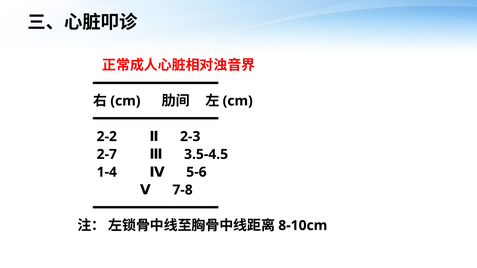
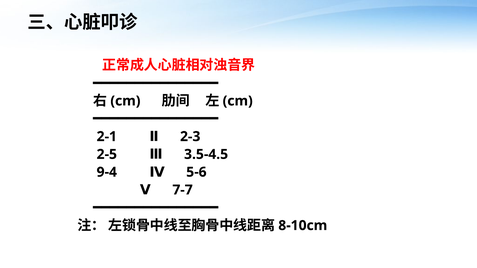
2-2: 2-2 -> 2-1
2-7: 2-7 -> 2-5
1-4: 1-4 -> 9-4
7-8: 7-8 -> 7-7
